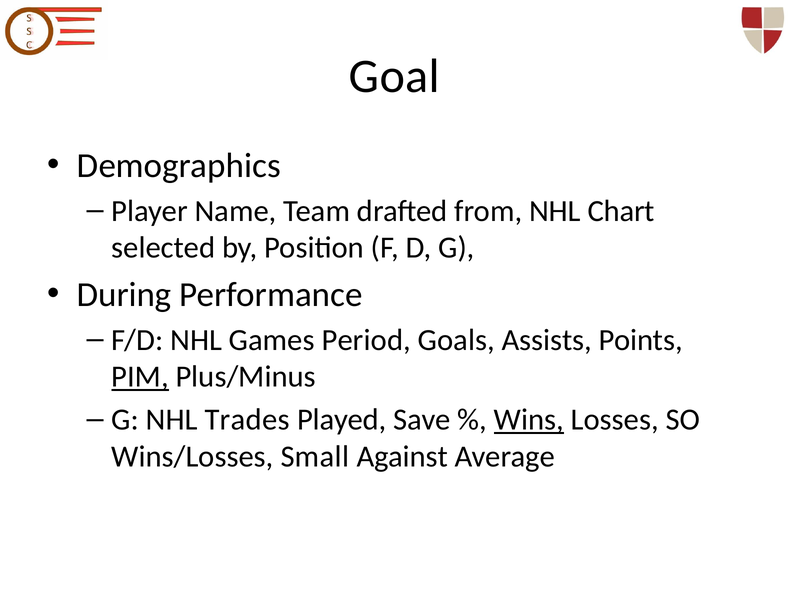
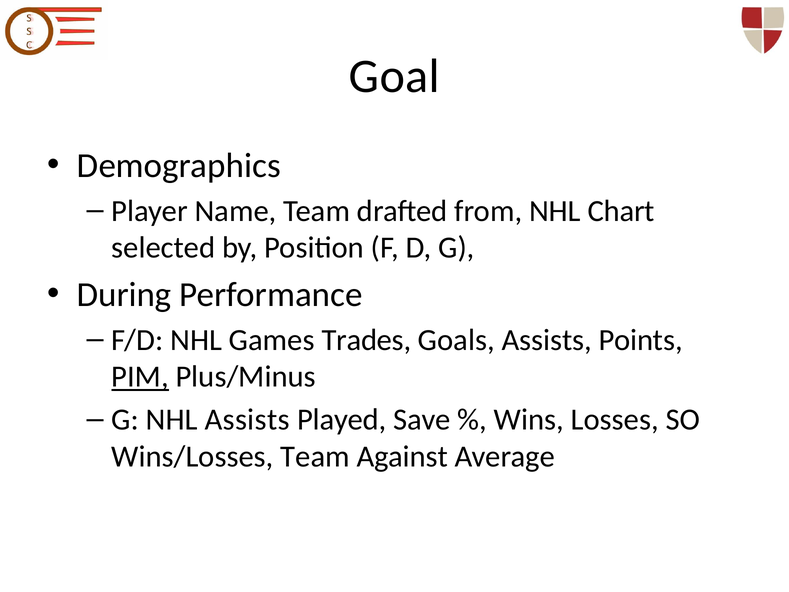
Period: Period -> Trades
NHL Trades: Trades -> Assists
Wins underline: present -> none
Wins/Losses Small: Small -> Team
